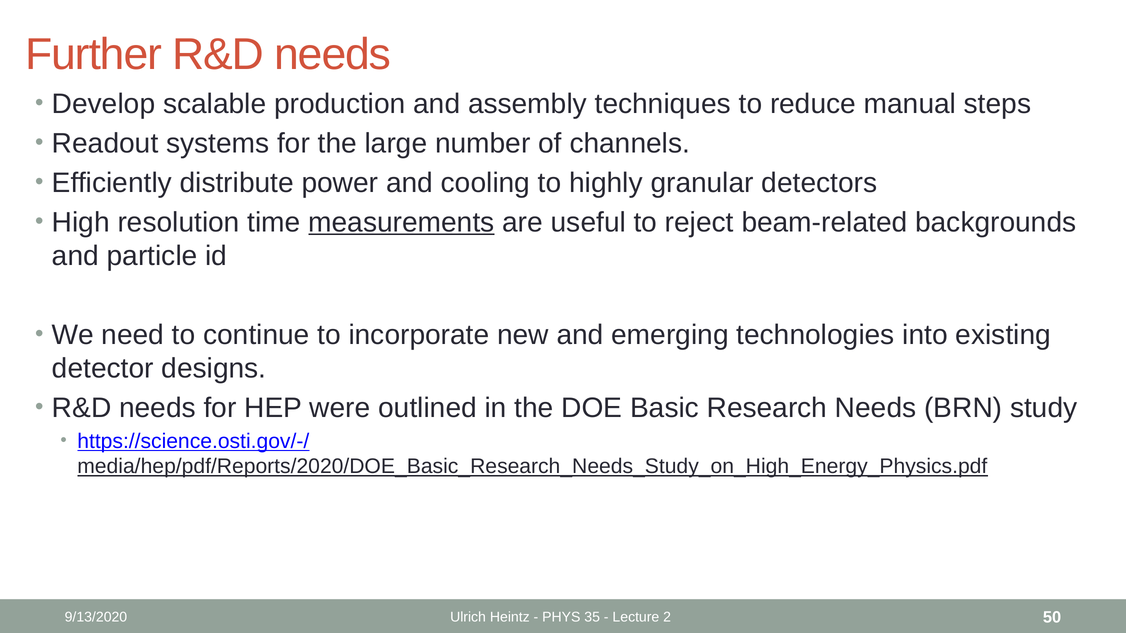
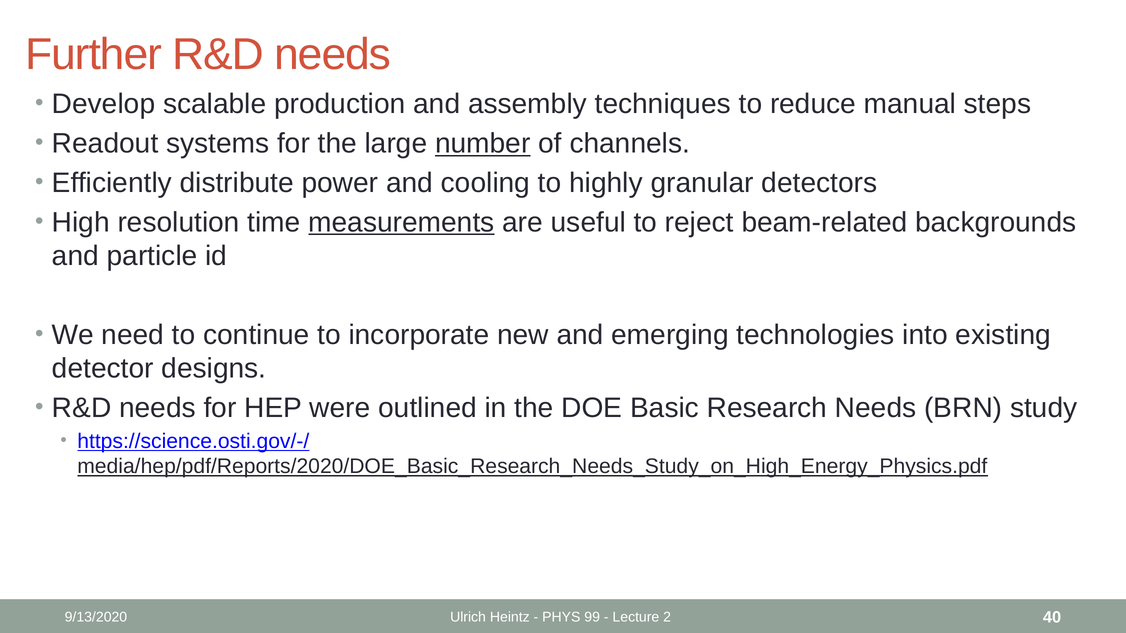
number underline: none -> present
35: 35 -> 99
50: 50 -> 40
